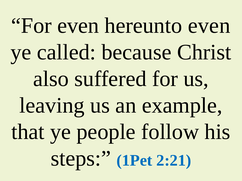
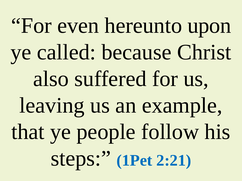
hereunto even: even -> upon
